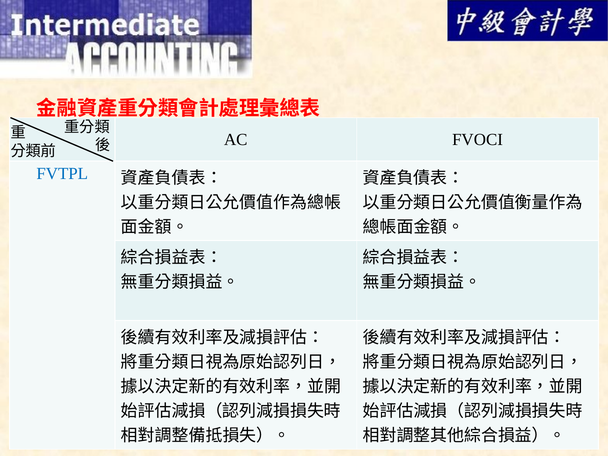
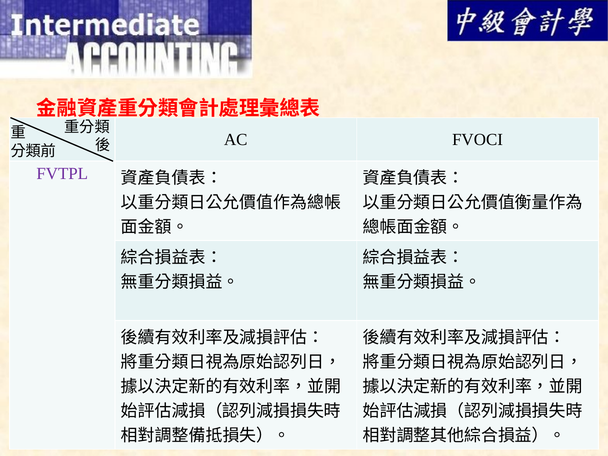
FVTPL colour: blue -> purple
